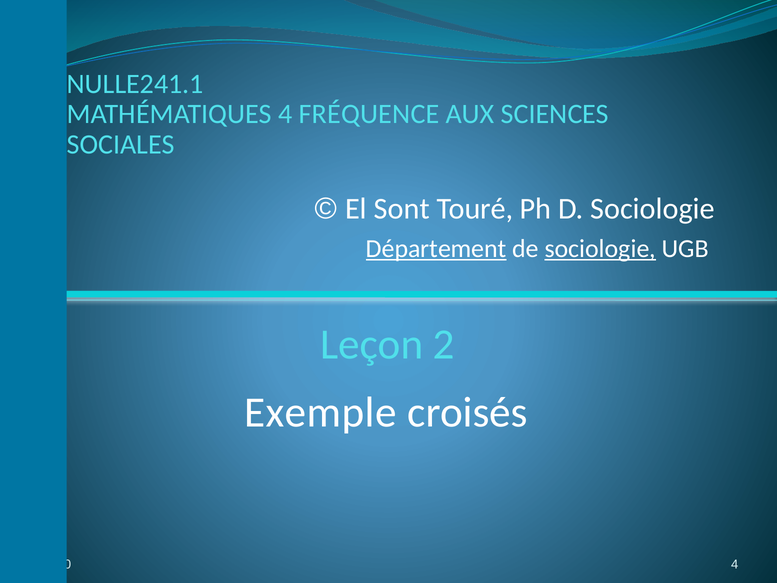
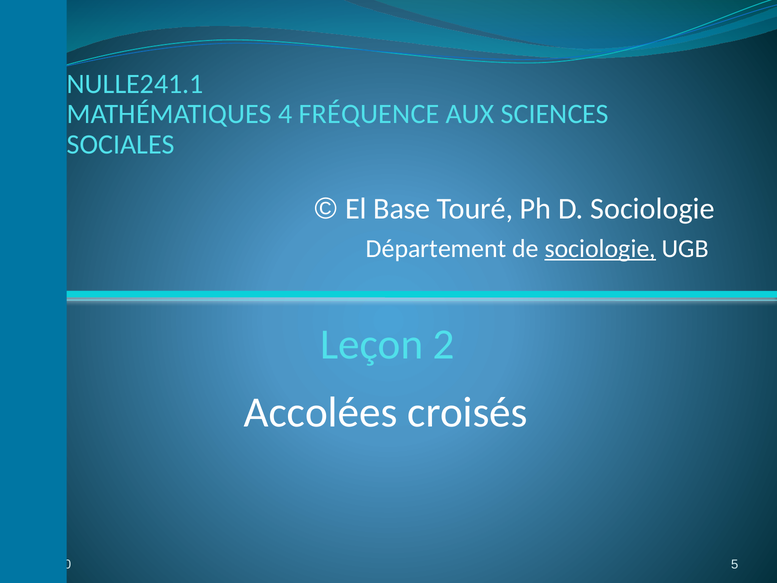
Sont: Sont -> Base
Département underline: present -> none
Exemple: Exemple -> Accolées
4 at (735, 564): 4 -> 5
